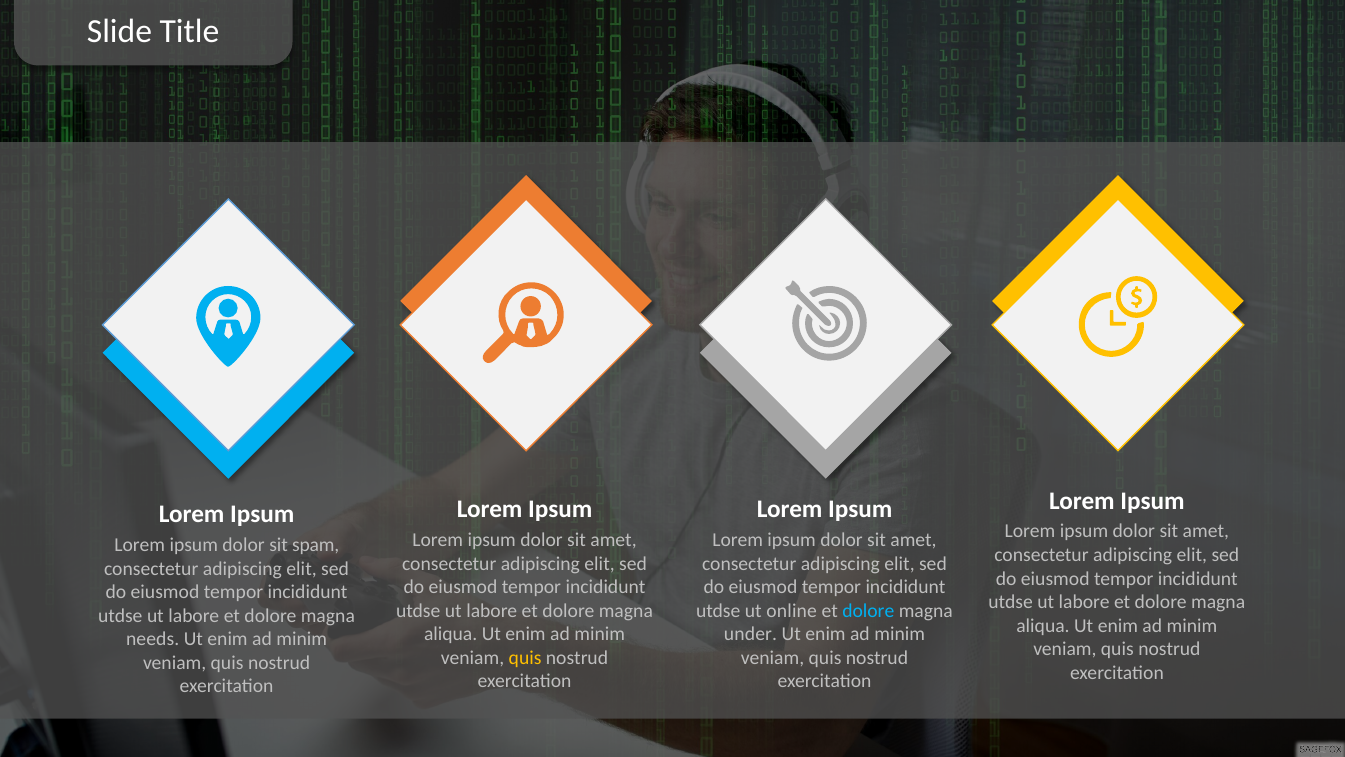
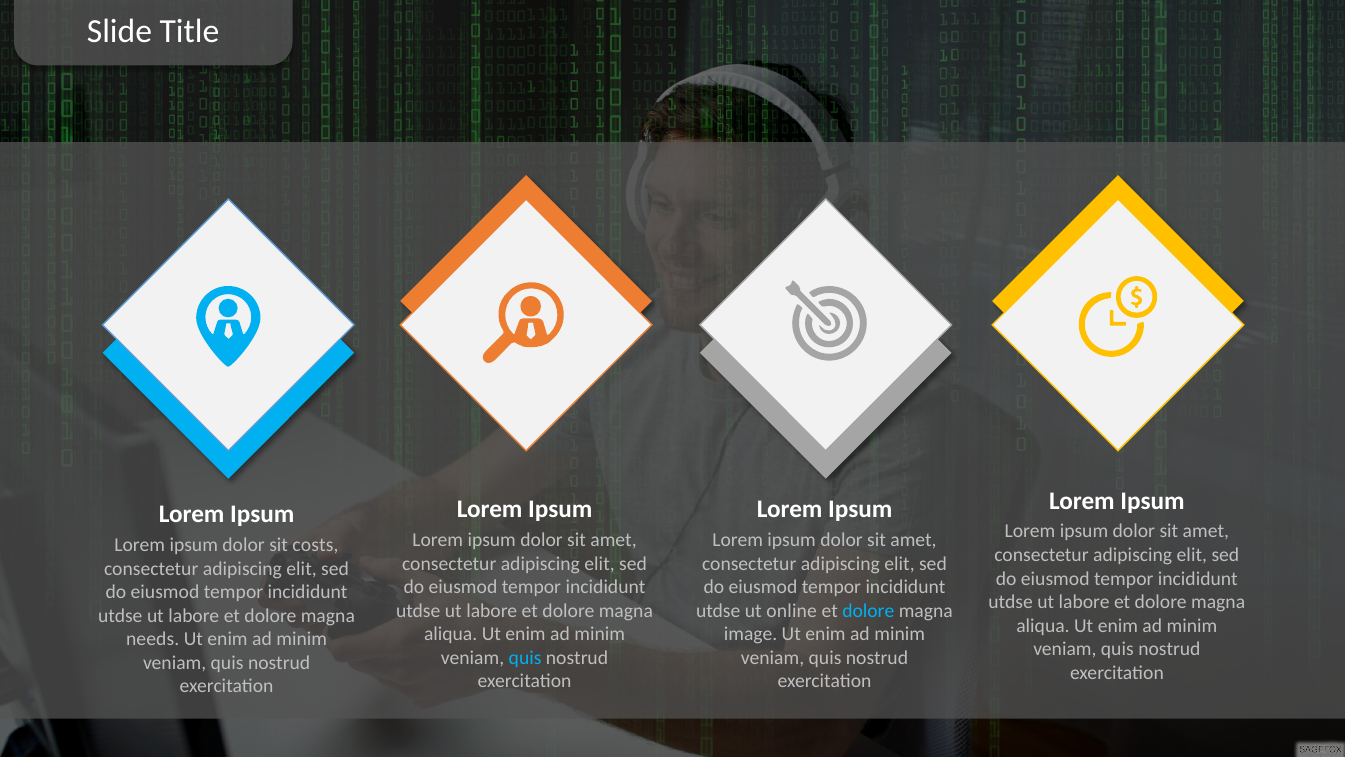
spam: spam -> costs
under: under -> image
quis at (525, 657) colour: yellow -> light blue
